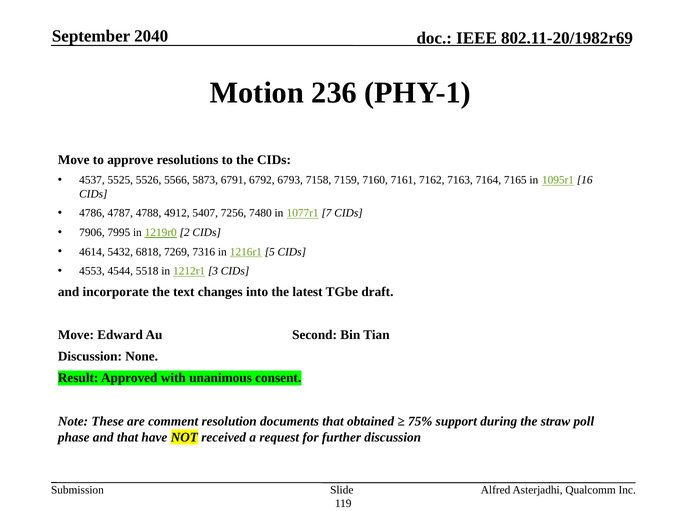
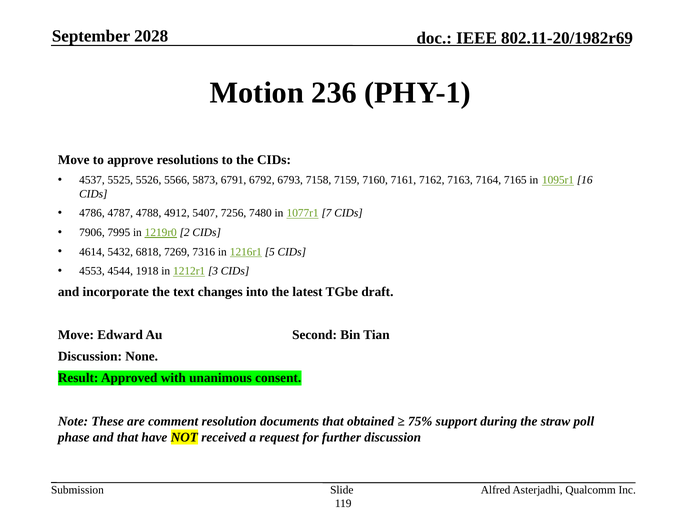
2040: 2040 -> 2028
5518: 5518 -> 1918
